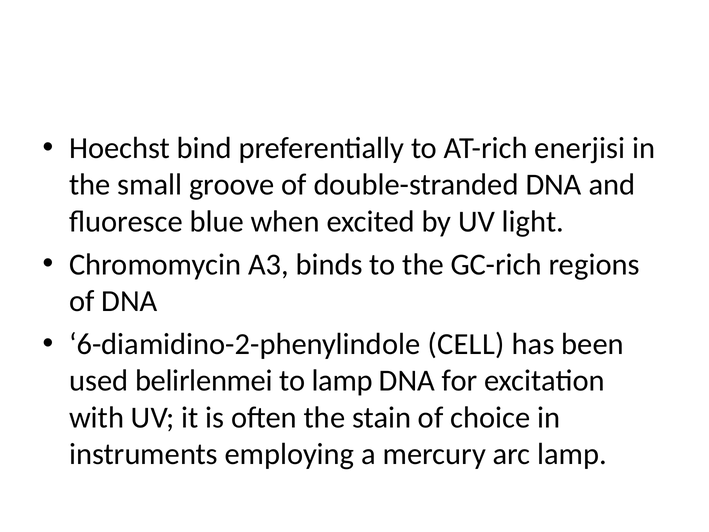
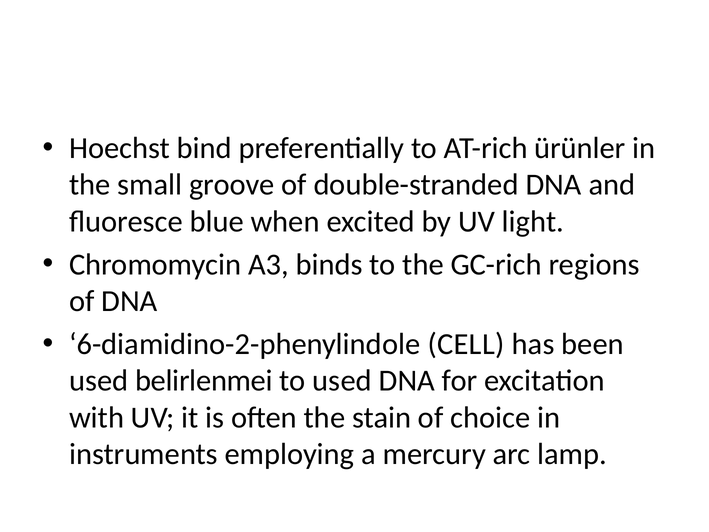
enerjisi: enerjisi -> ürünler
to lamp: lamp -> used
